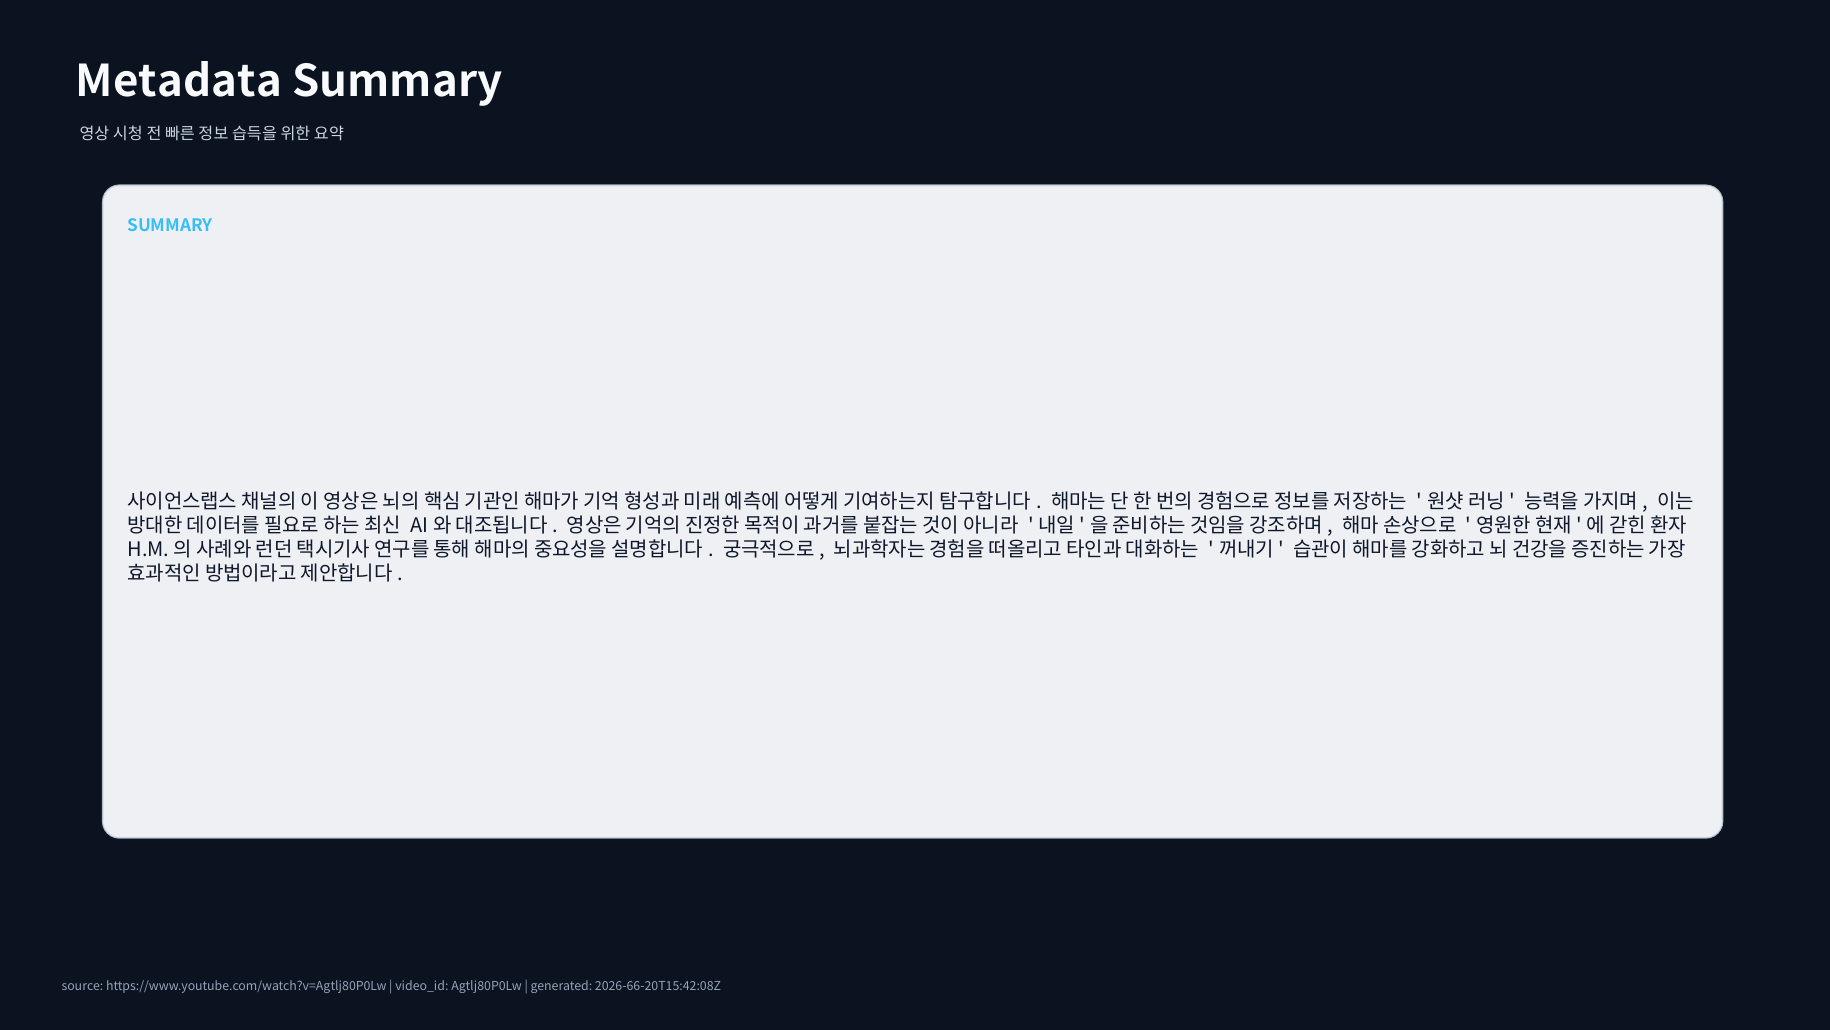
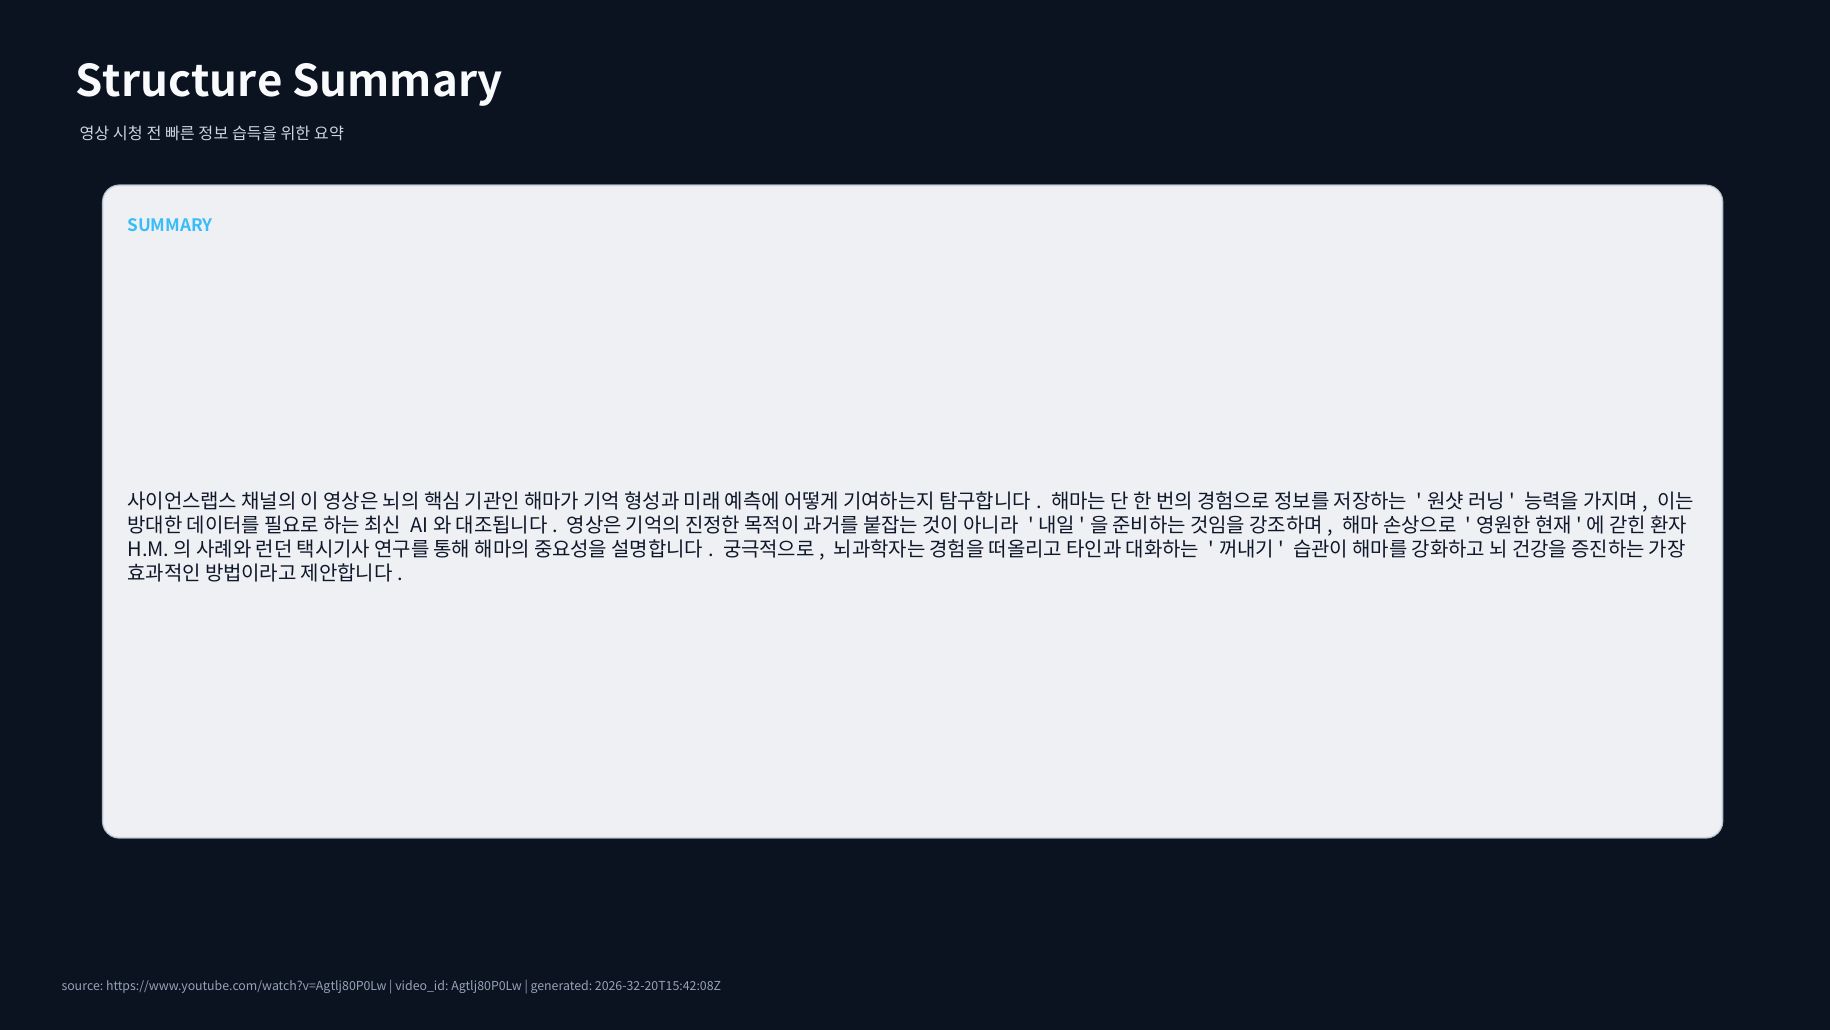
Metadata: Metadata -> Structure
2026-66-20T15:42:08Z: 2026-66-20T15:42:08Z -> 2026-32-20T15:42:08Z
